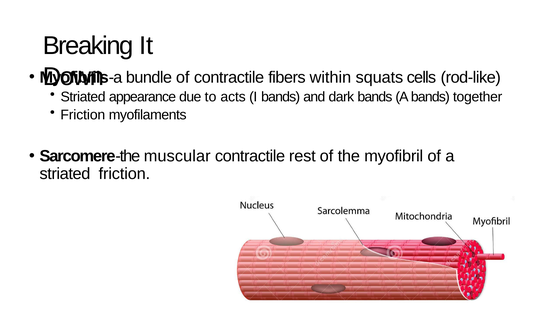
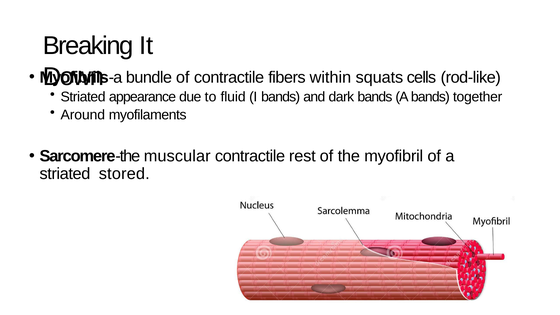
acts: acts -> fluid
Friction at (83, 115): Friction -> Around
striated friction: friction -> stored
